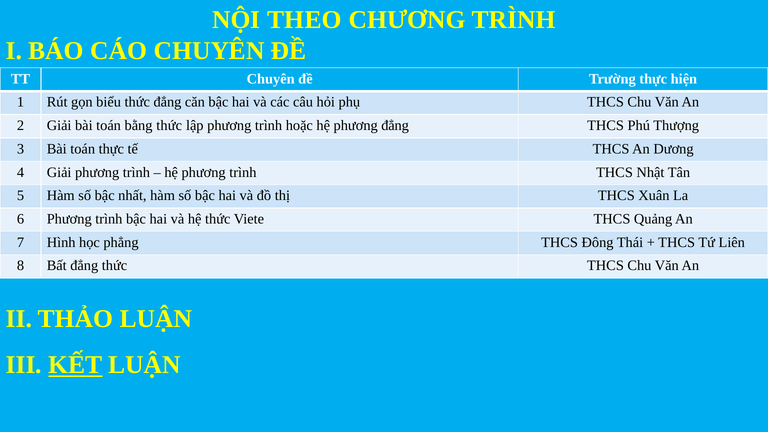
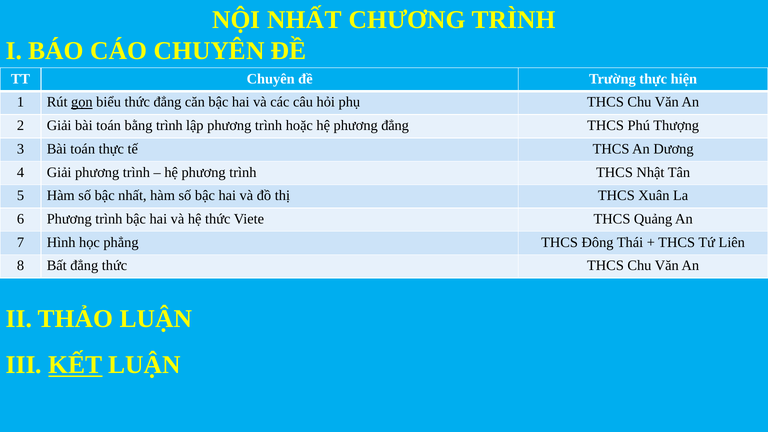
NỘI THEO: THEO -> NHẤT
gọn underline: none -> present
bằng thức: thức -> trình
